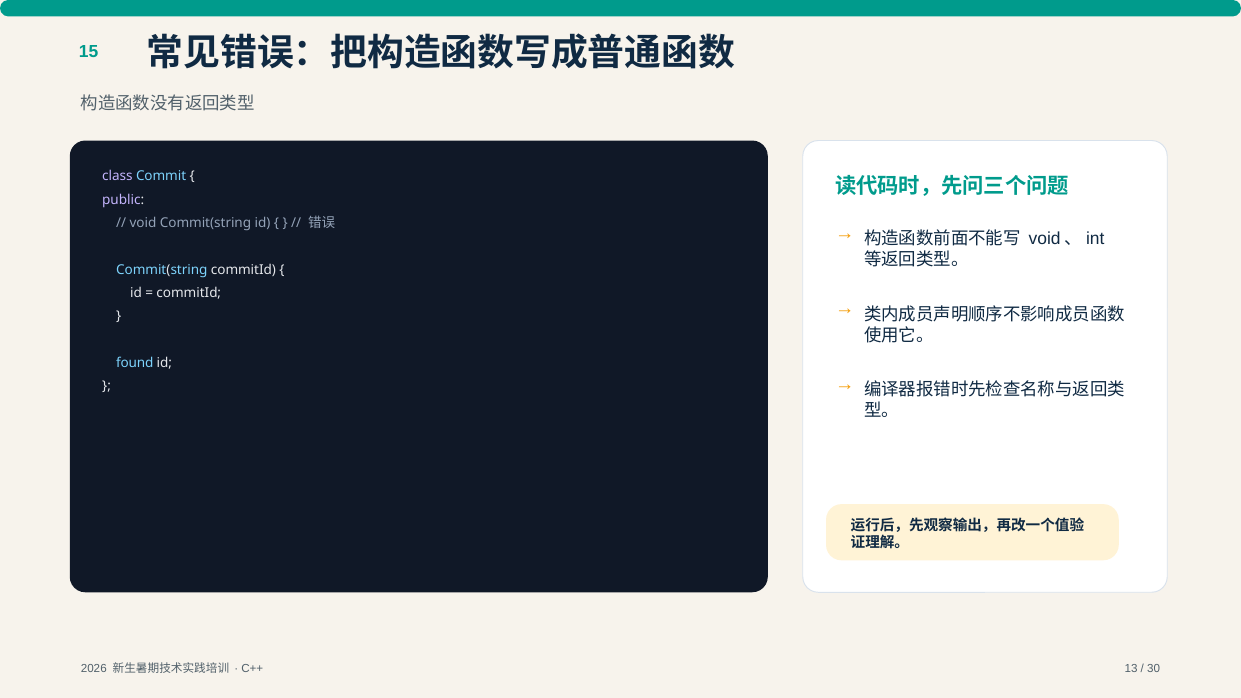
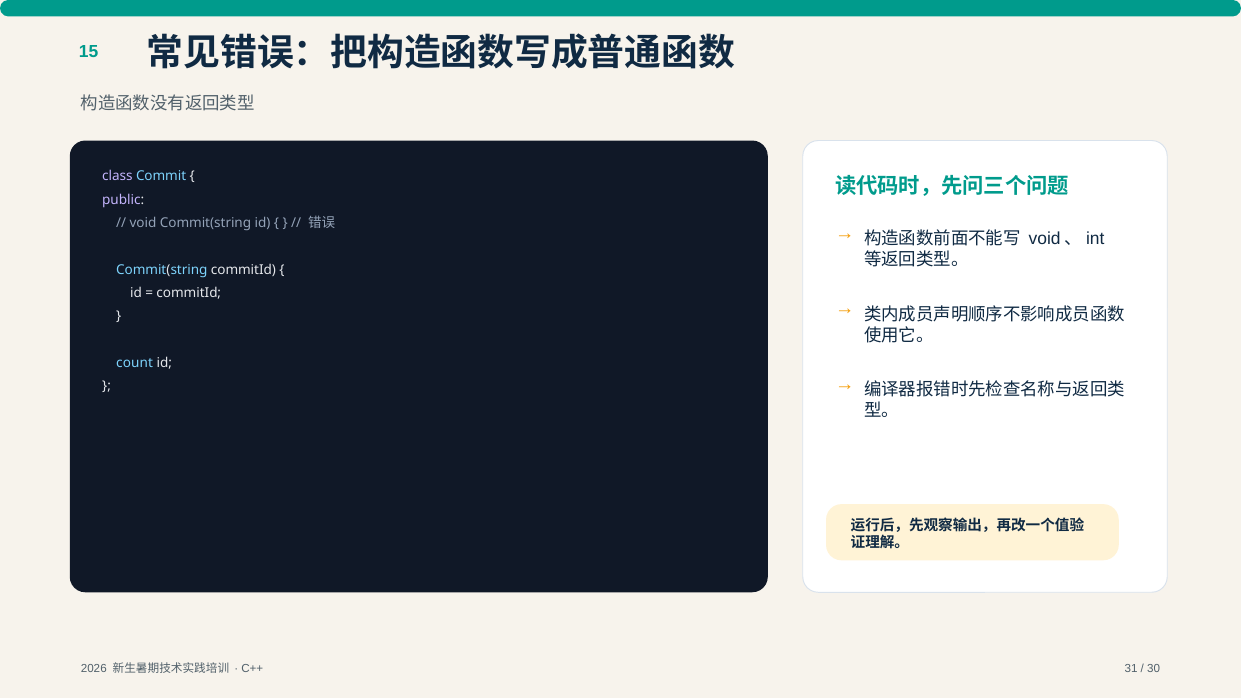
found: found -> count
13: 13 -> 31
